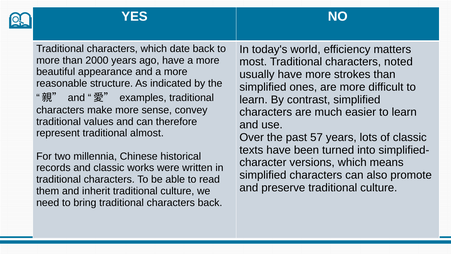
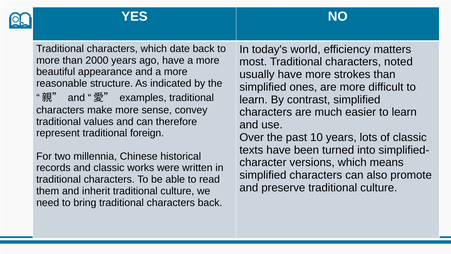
almost: almost -> foreign
57: 57 -> 10
